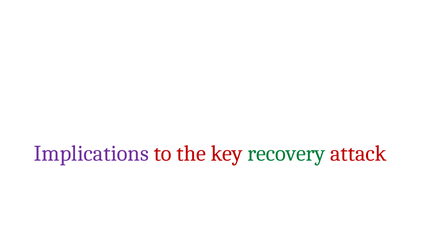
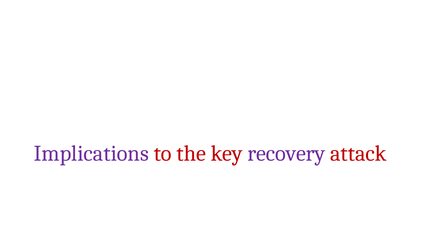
recovery colour: green -> purple
